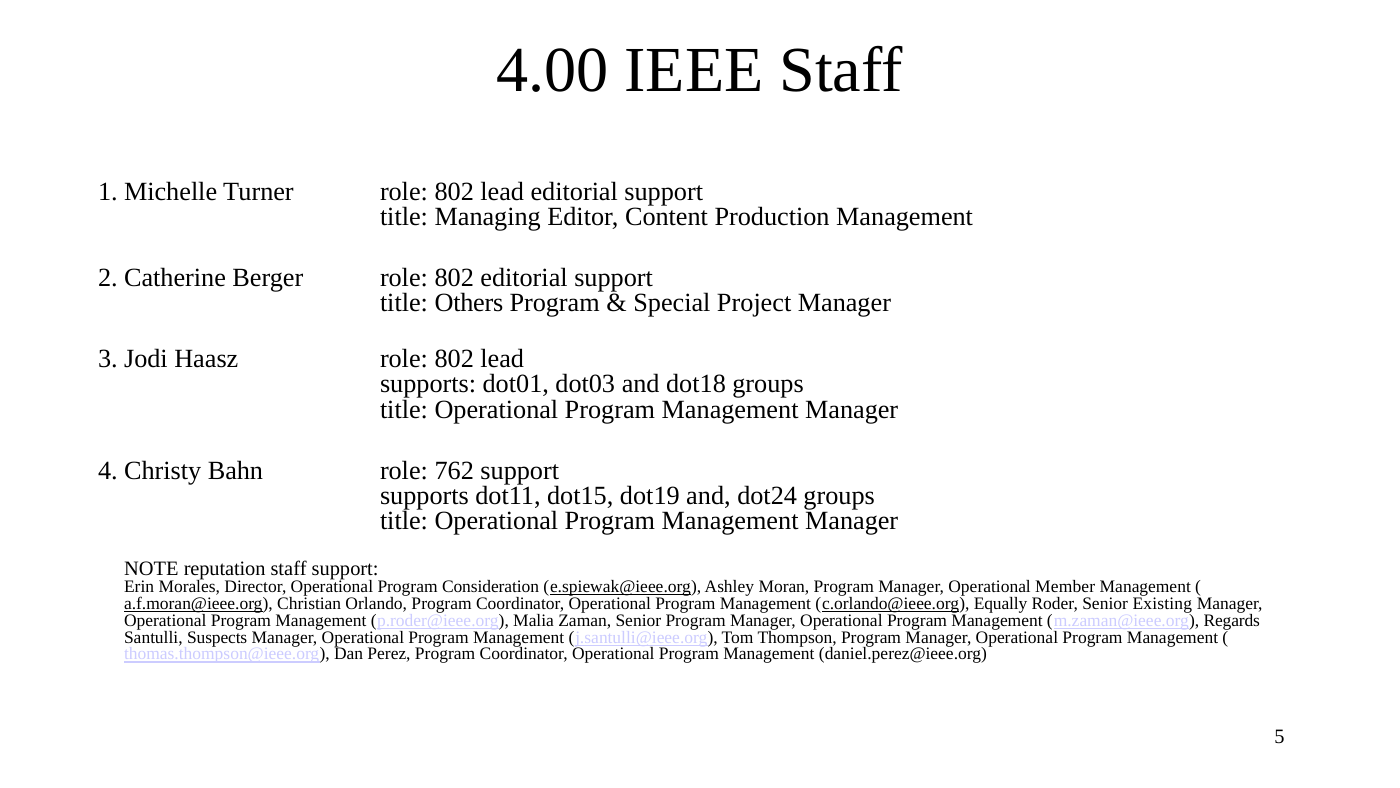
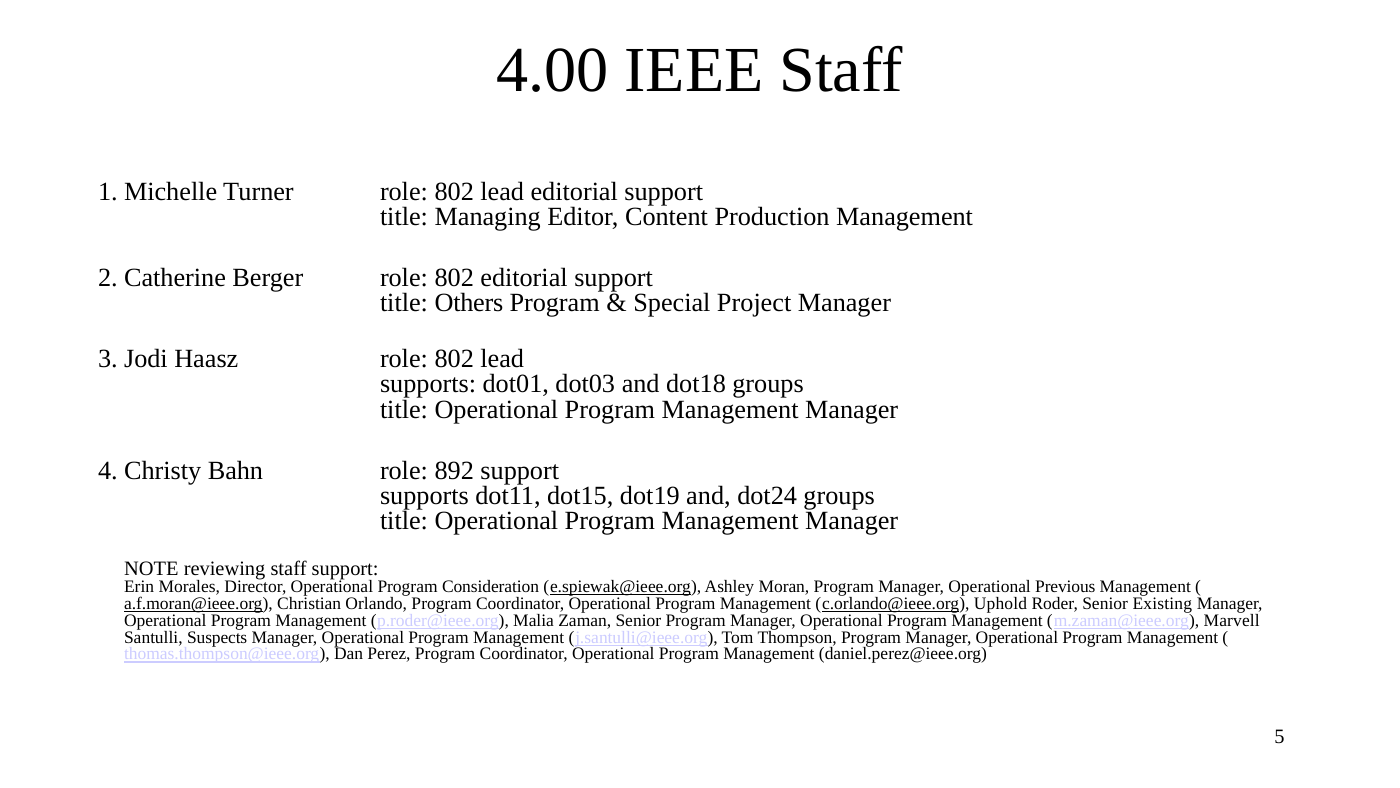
762: 762 -> 892
reputation: reputation -> reviewing
Member: Member -> Previous
Equally: Equally -> Uphold
Regards: Regards -> Marvell
